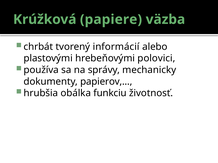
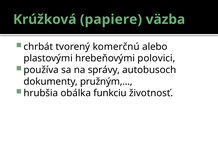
informácií: informácií -> komerčnú
mechanicky: mechanicky -> autobusoch
papierov: papierov -> pružným
